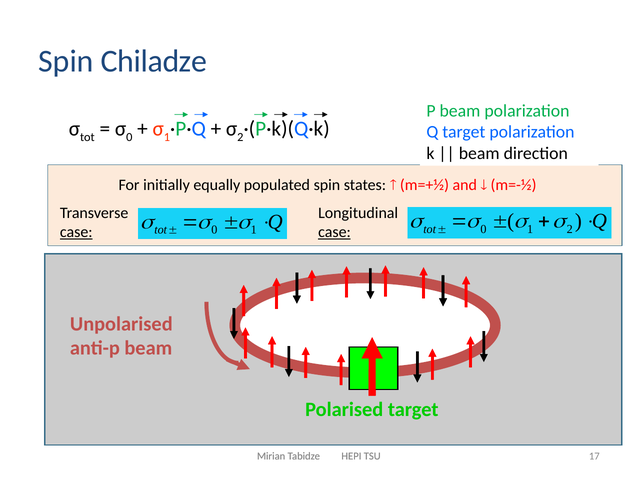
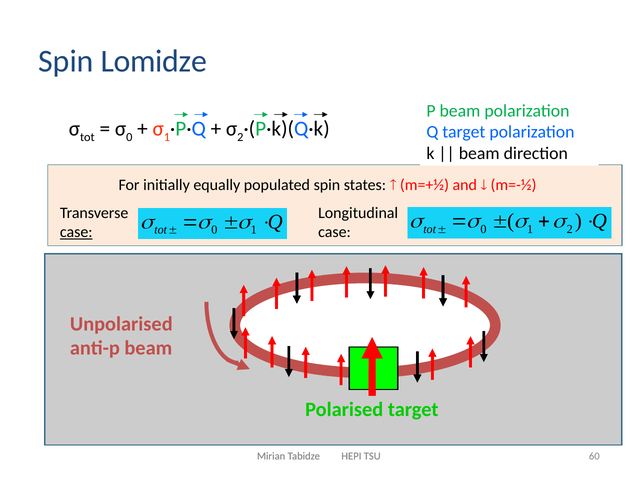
Chiladze: Chiladze -> Lomidze
case at (334, 232) underline: present -> none
17: 17 -> 60
